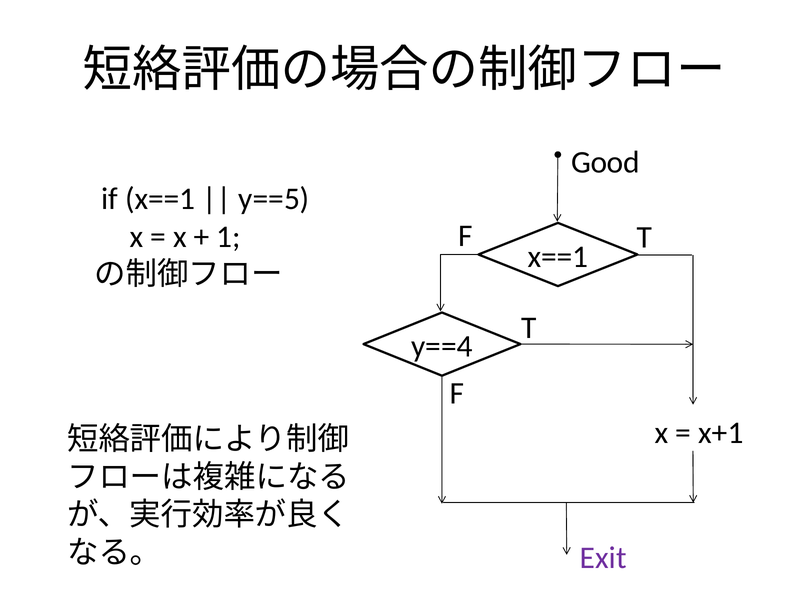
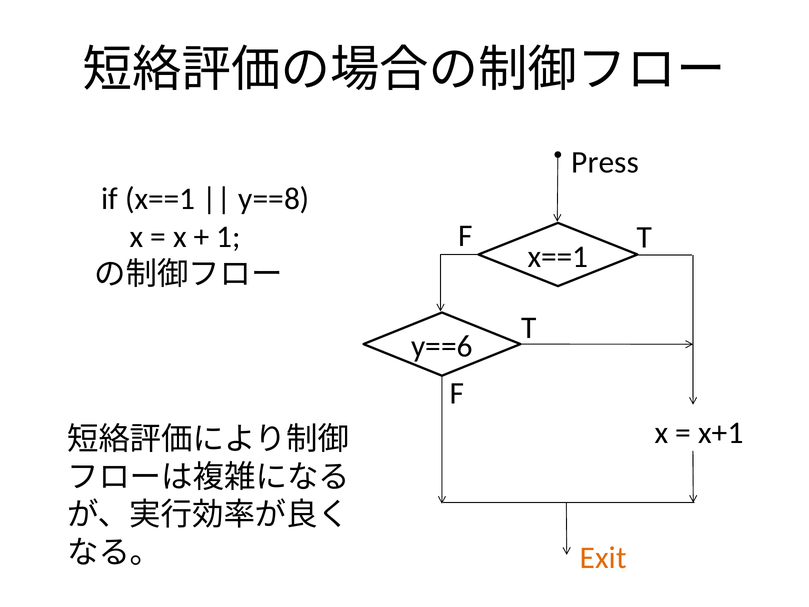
Good: Good -> Press
y==5: y==5 -> y==8
y==4: y==4 -> y==6
Exit colour: purple -> orange
